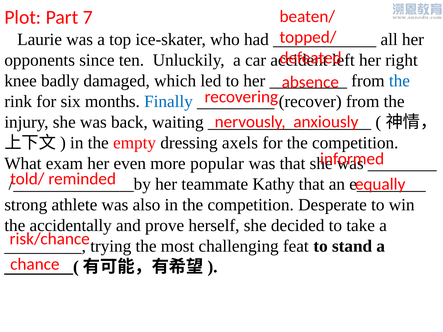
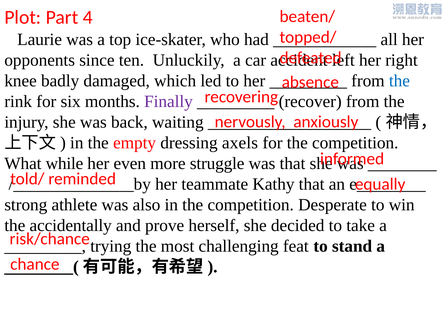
7: 7 -> 4
Finally colour: blue -> purple
exam: exam -> while
popular: popular -> struggle
